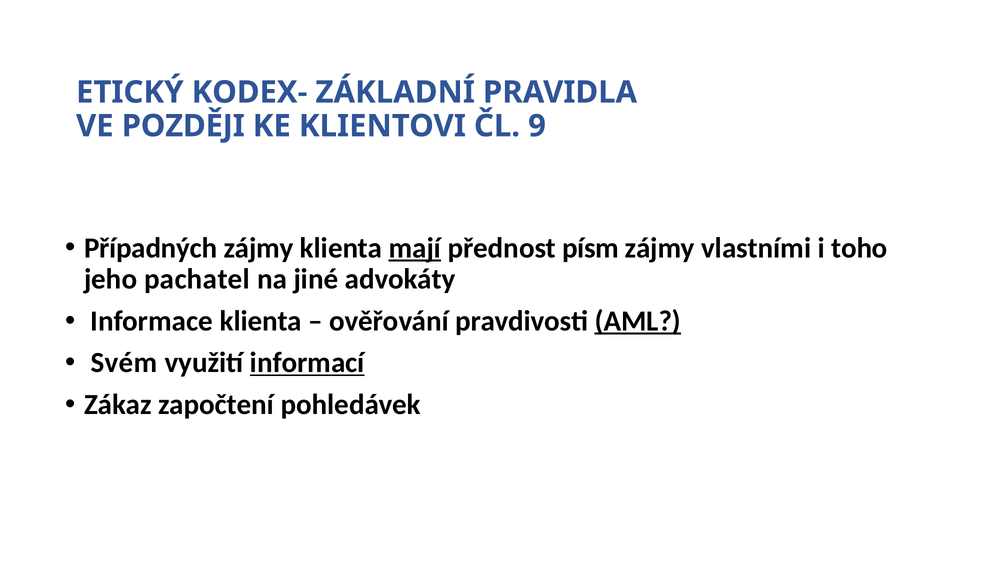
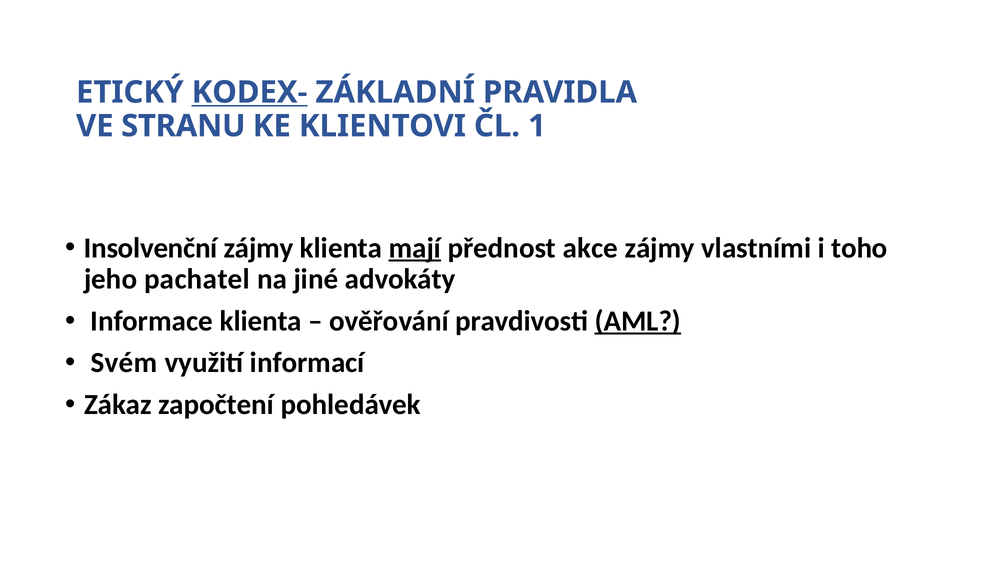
KODEX- underline: none -> present
POZDĚJI: POZDĚJI -> STRANU
9: 9 -> 1
Případných: Případných -> Insolvenční
písm: písm -> akce
informací underline: present -> none
